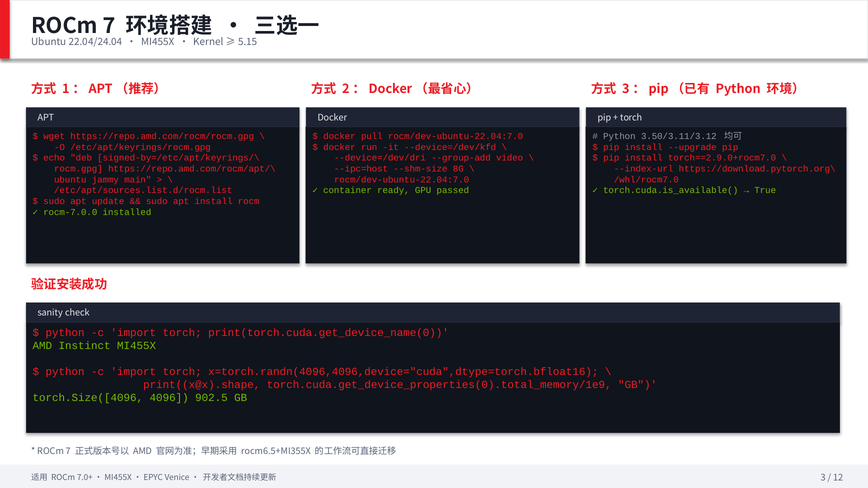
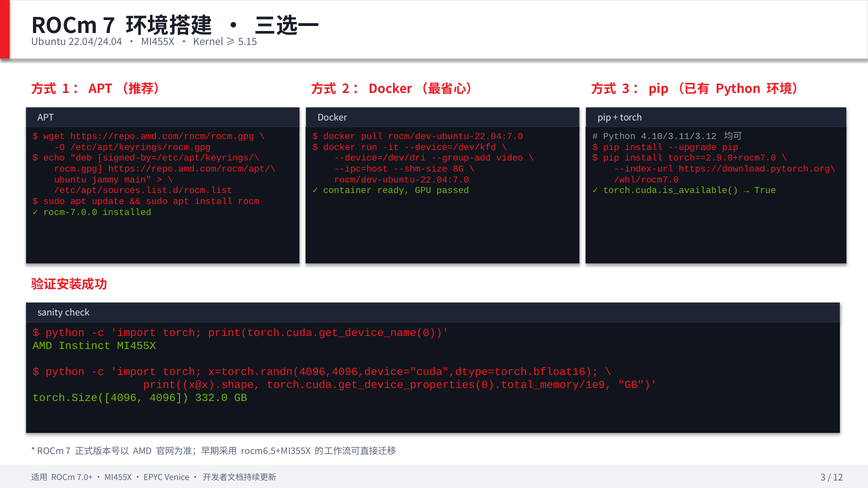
3.50/3.11/3.12: 3.50/3.11/3.12 -> 4.10/3.11/3.12
902.5: 902.5 -> 332.0
